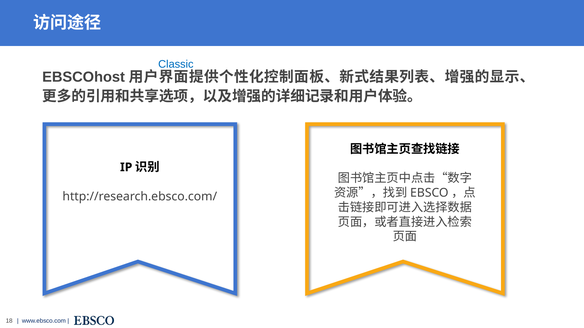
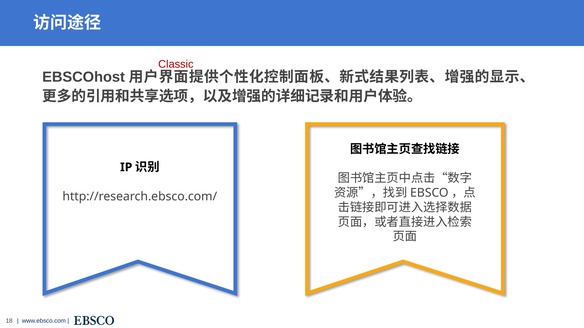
Classic colour: blue -> red
